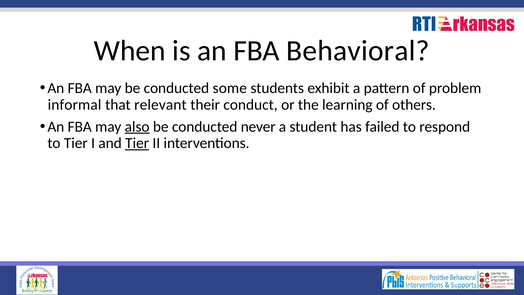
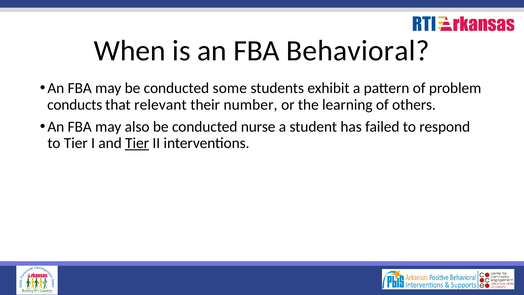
informal: informal -> conducts
conduct: conduct -> number
also underline: present -> none
never: never -> nurse
